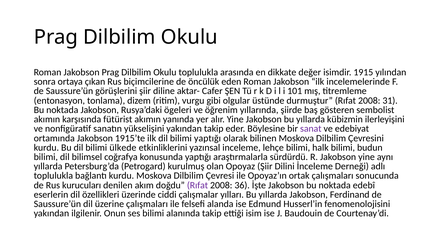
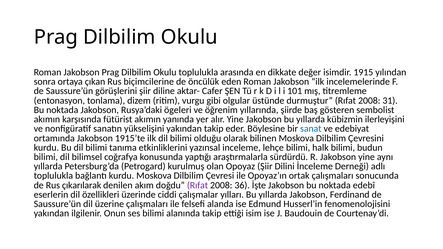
sanat colour: purple -> blue
bilimi yaptığı: yaptığı -> olduğu
ülkede: ülkede -> tanıma
kurucuları: kurucuları -> çıkarılarak
